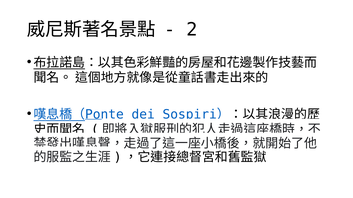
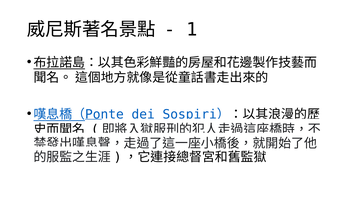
2: 2 -> 1
